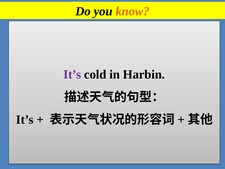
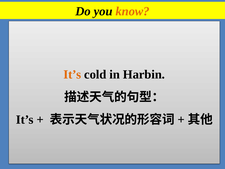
It’s at (72, 74) colour: purple -> orange
